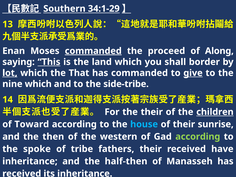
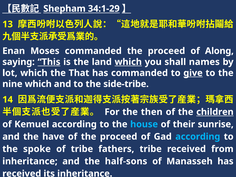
Southern: Southern -> Shepham
commanded at (93, 51) underline: present -> none
which at (128, 62) underline: none -> present
border: border -> names
lot underline: present -> none
the their: their -> then
Toward: Toward -> Kemuel
then: then -> have
of the western: western -> proceed
according at (198, 137) colour: light green -> light blue
fathers their: their -> tribe
have: have -> from
half-then: half-then -> half-sons
